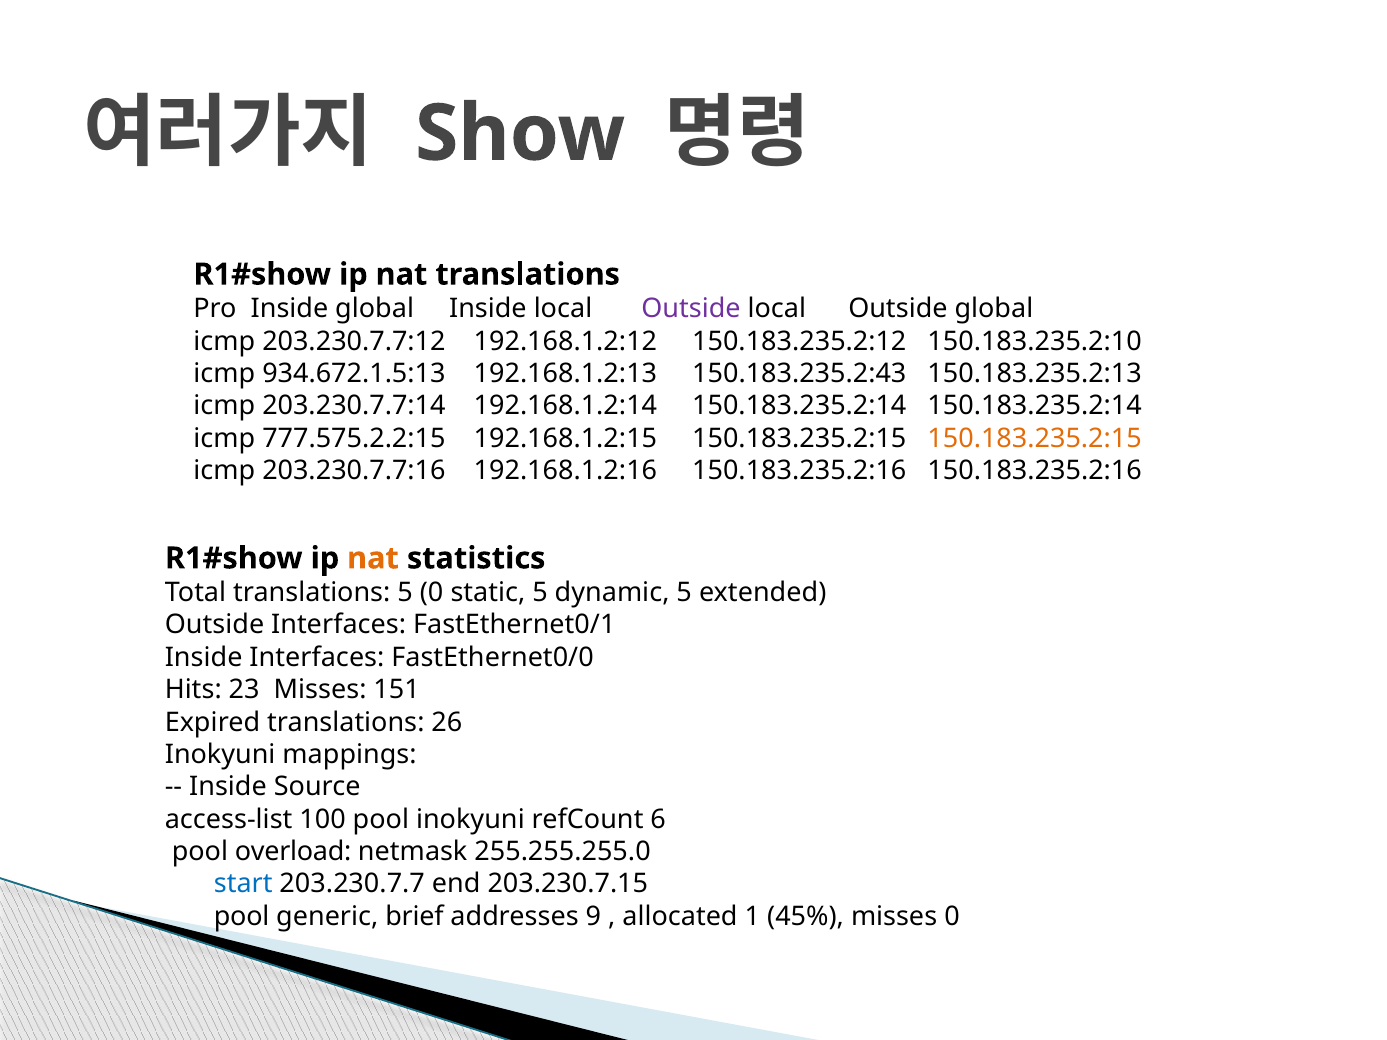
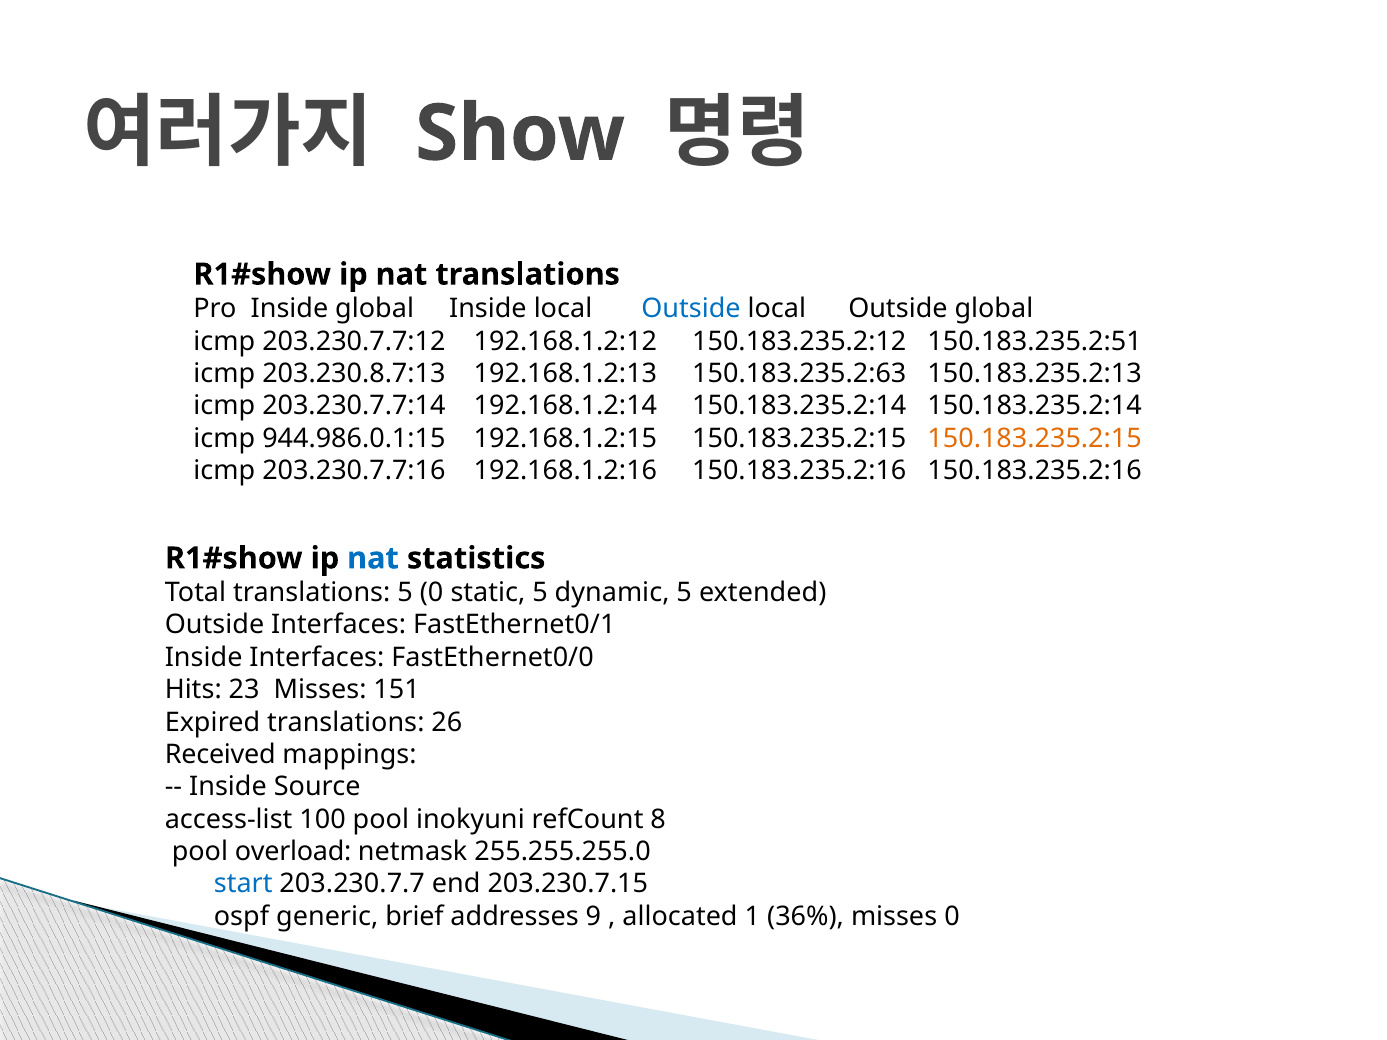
Outside at (691, 309) colour: purple -> blue
150.183.235.2:10: 150.183.235.2:10 -> 150.183.235.2:51
934.672.1.5:13: 934.672.1.5:13 -> 203.230.8.7:13
150.183.235.2:43: 150.183.235.2:43 -> 150.183.235.2:63
777.575.2.2:15: 777.575.2.2:15 -> 944.986.0.1:15
nat at (373, 558) colour: orange -> blue
Inokyuni at (220, 755): Inokyuni -> Received
6: 6 -> 8
pool at (242, 917): pool -> ospf
45%: 45% -> 36%
